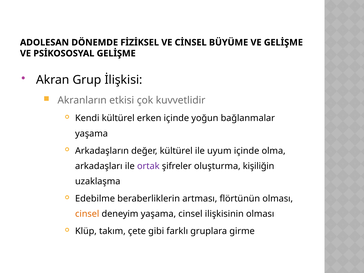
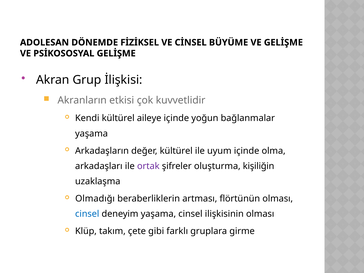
erken: erken -> aileye
Edebilme: Edebilme -> Olmadığı
cinsel at (87, 214) colour: orange -> blue
